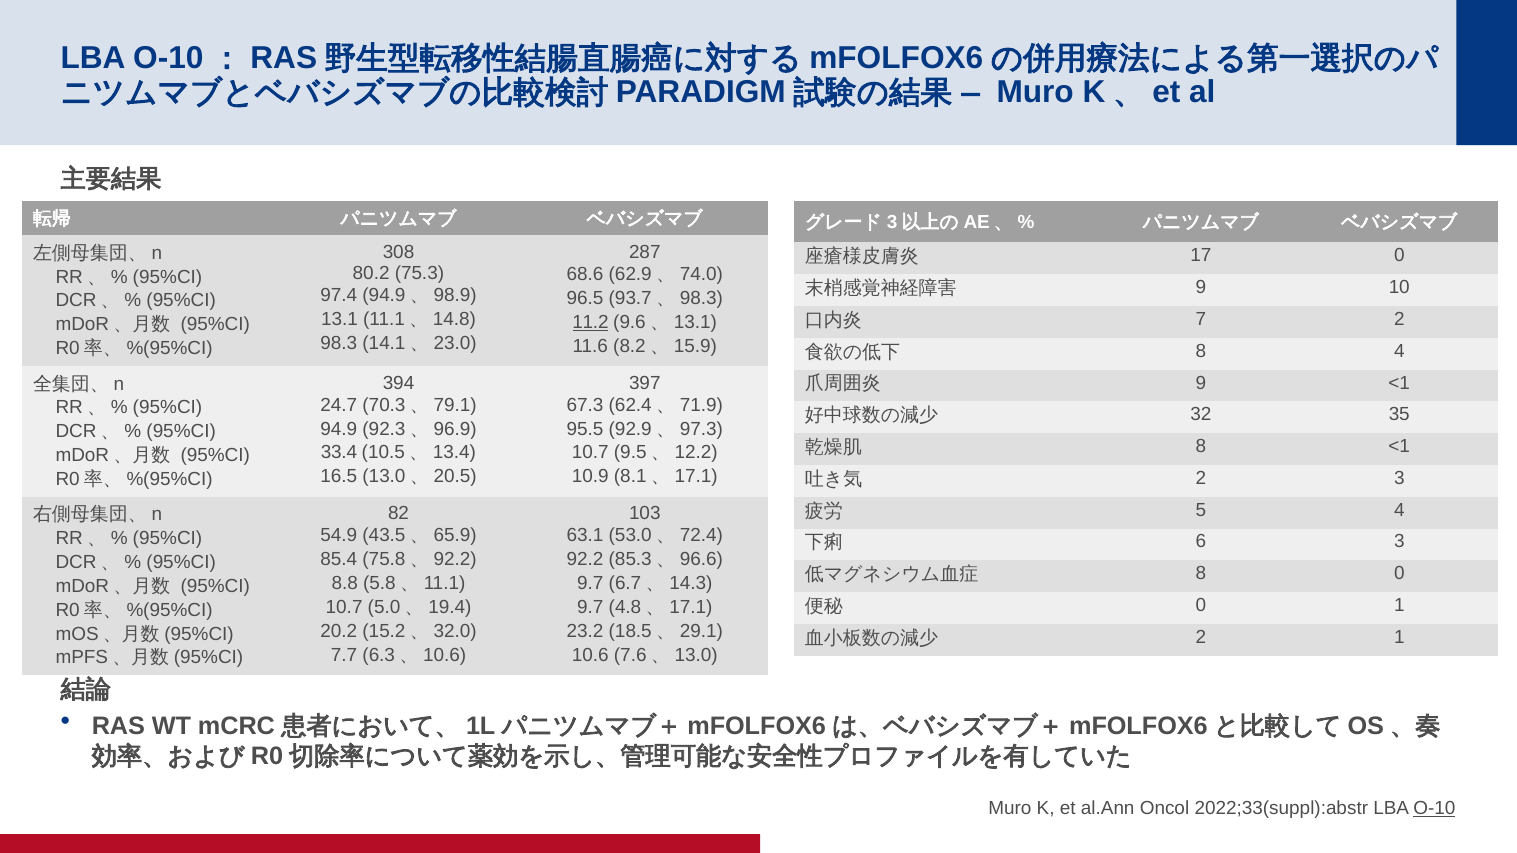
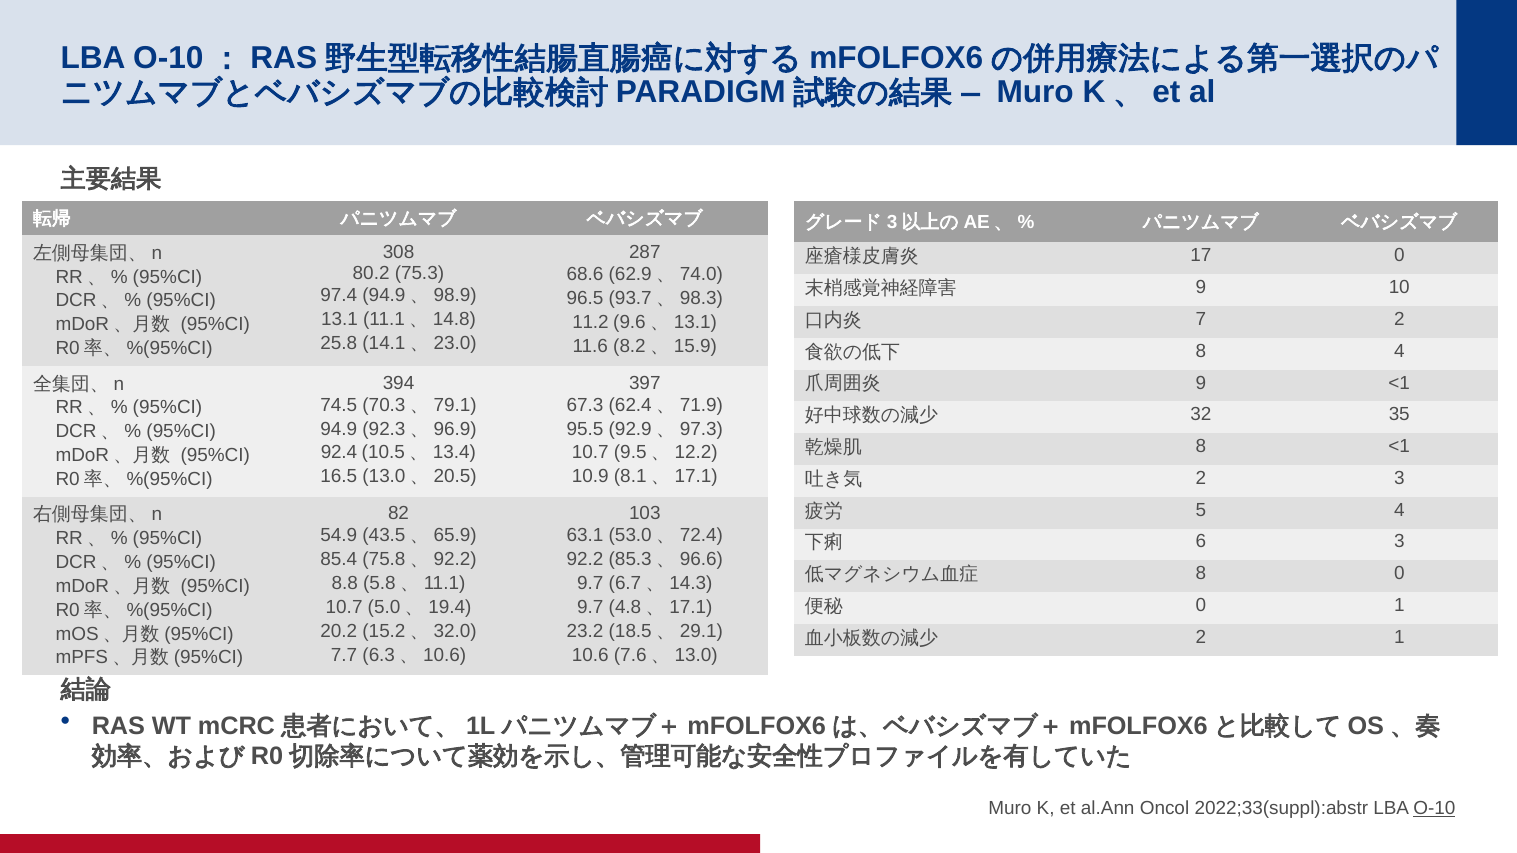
11.2 underline: present -> none
98.3 at (339, 343): 98.3 -> 25.8
24.7: 24.7 -> 74.5
33.4: 33.4 -> 92.4
